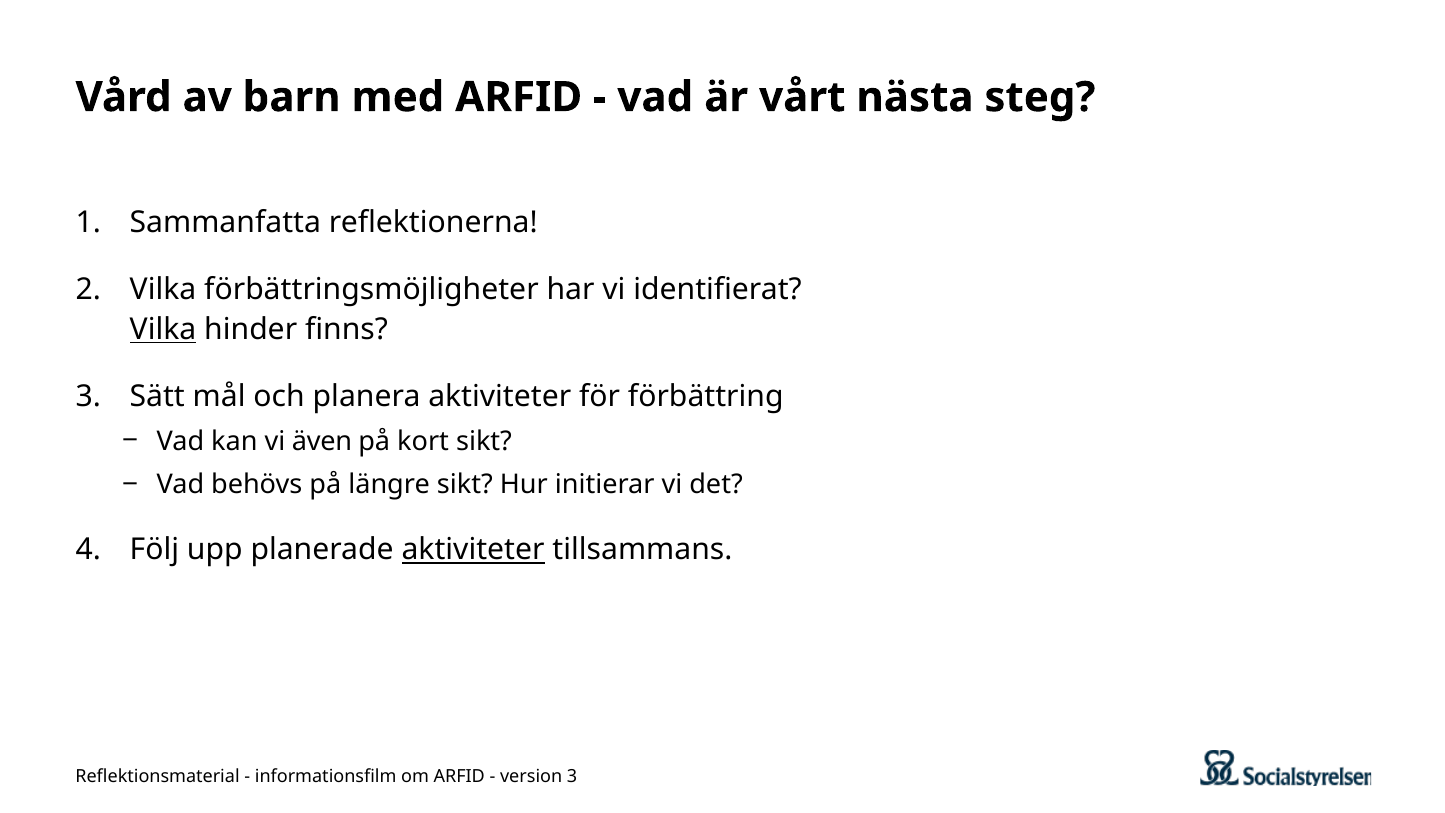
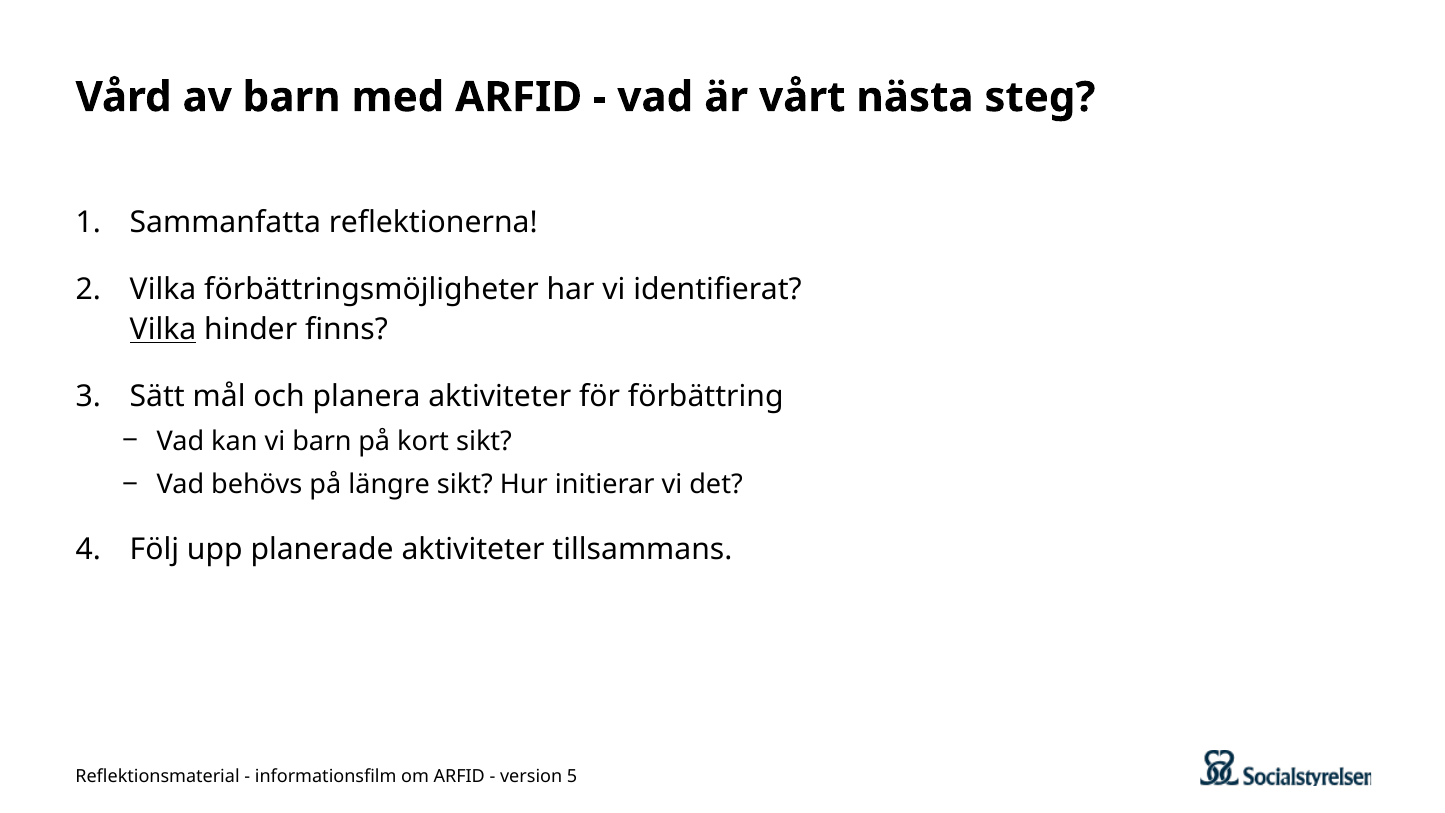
vi även: även -> barn
aktiviteter at (473, 550) underline: present -> none
version 3: 3 -> 5
